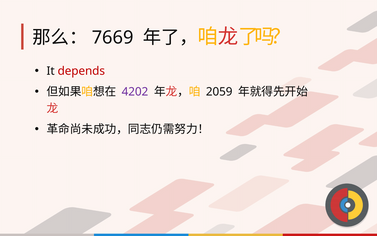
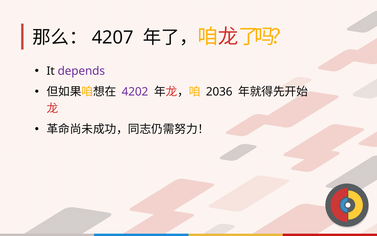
7669: 7669 -> 4207
depends colour: red -> purple
2059: 2059 -> 2036
